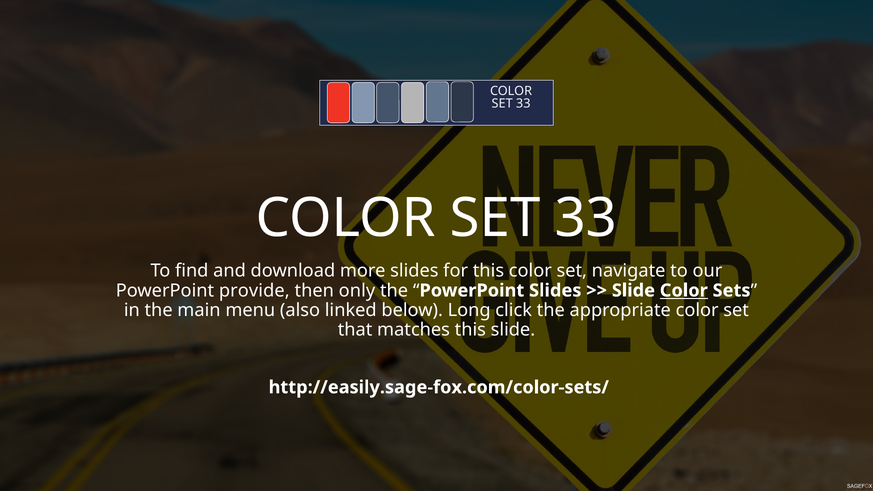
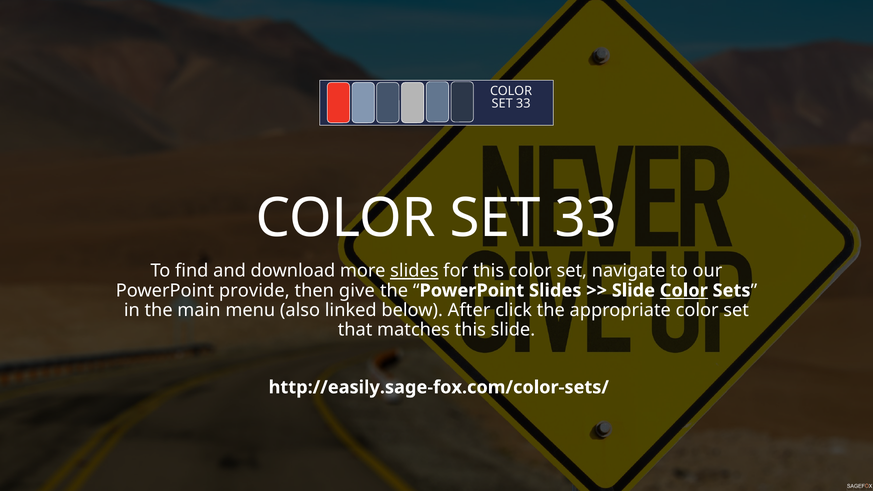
slides at (414, 271) underline: none -> present
only: only -> give
Long: Long -> After
